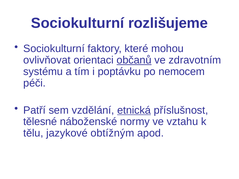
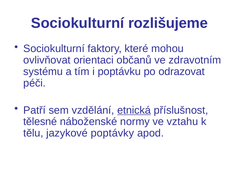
občanů underline: present -> none
nemocem: nemocem -> odrazovat
obtížným: obtížným -> poptávky
